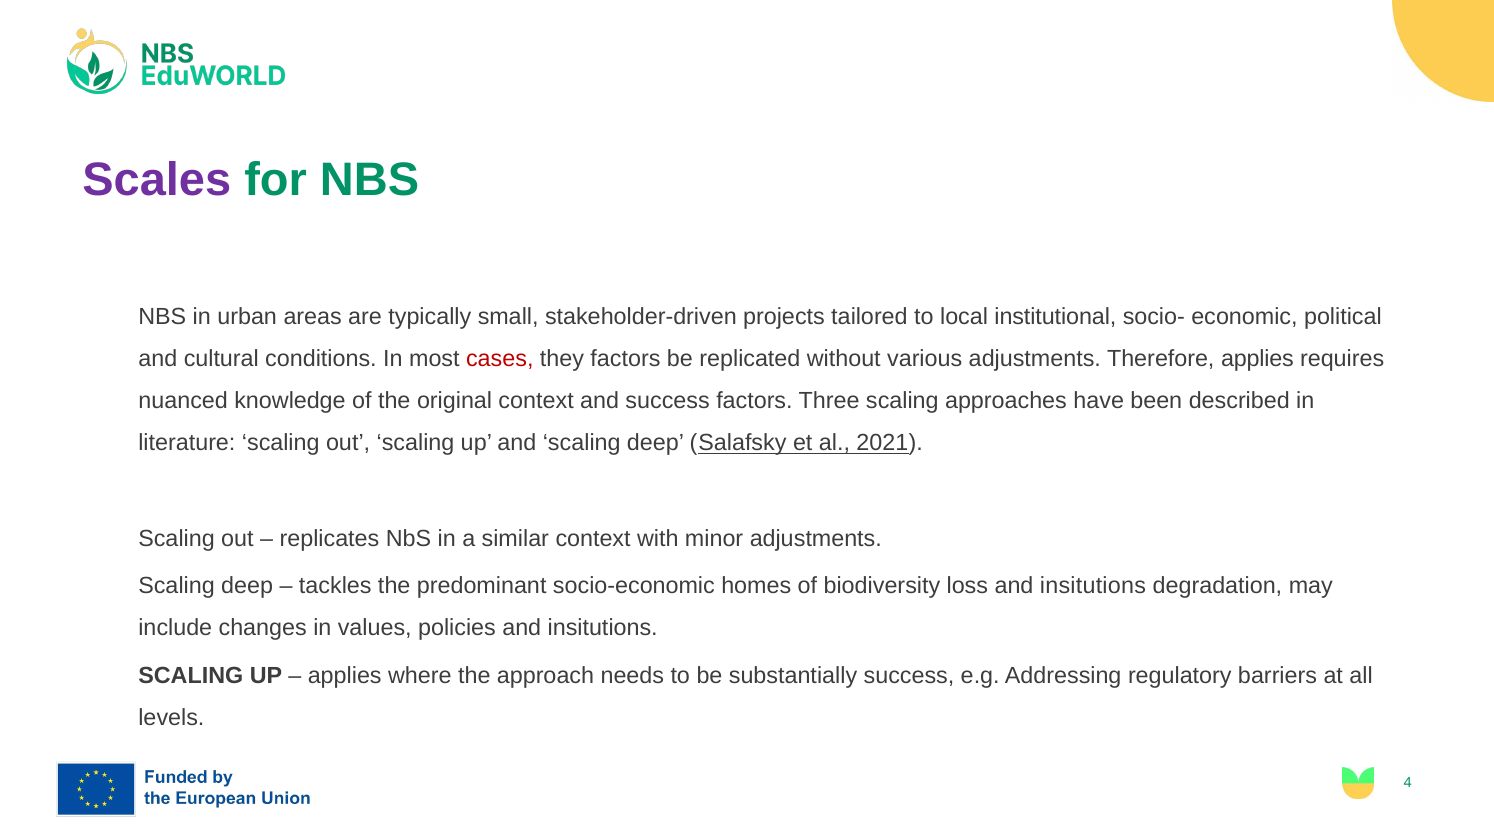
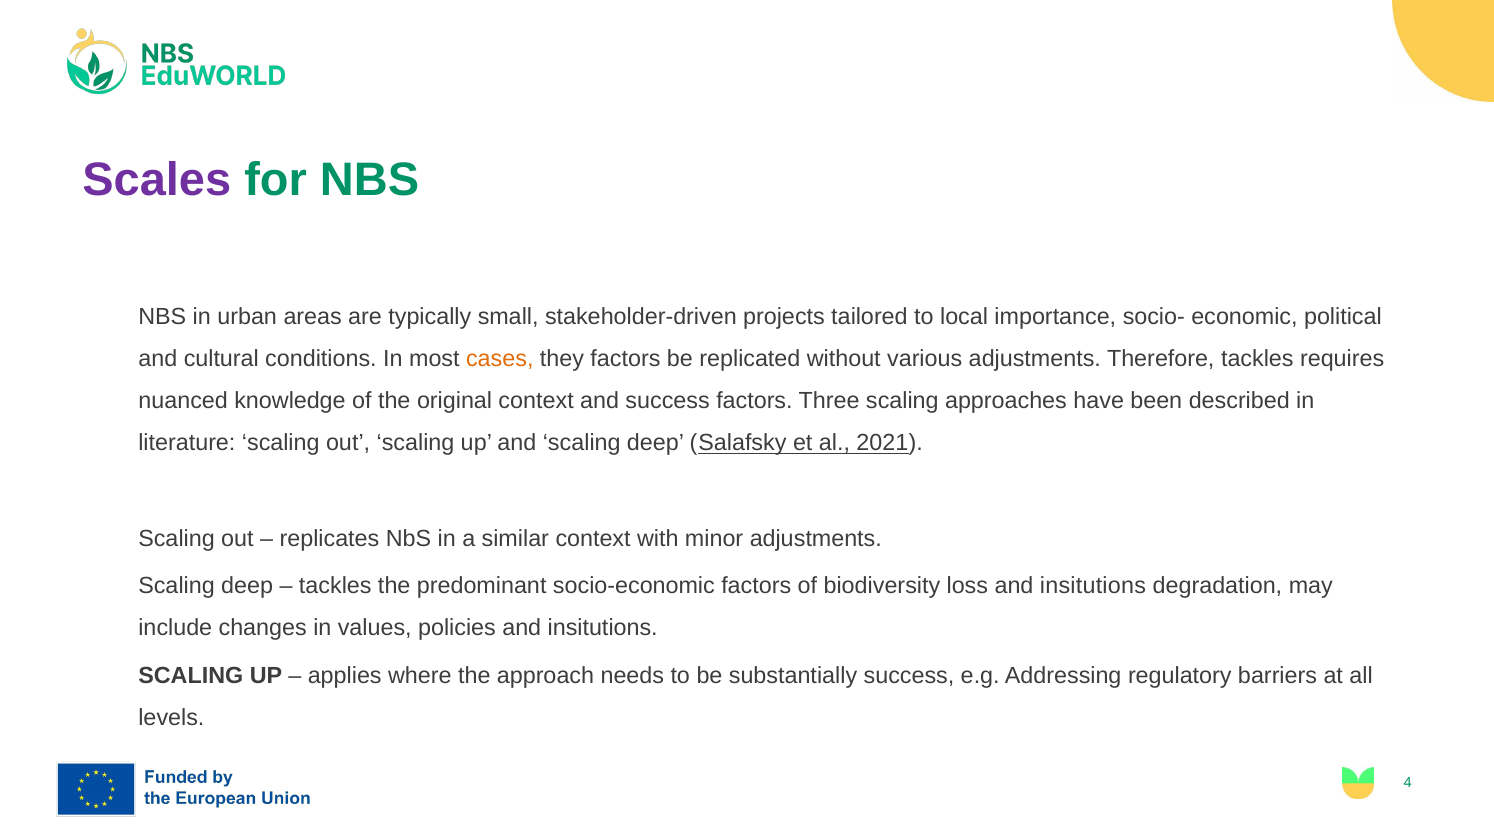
institutional: institutional -> importance
cases colour: red -> orange
Therefore applies: applies -> tackles
socio-economic homes: homes -> factors
